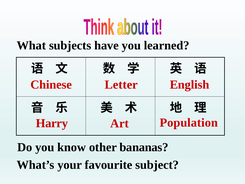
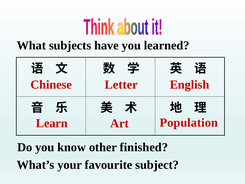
Harry: Harry -> Learn
bananas: bananas -> finished
